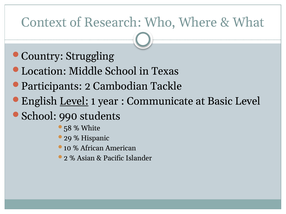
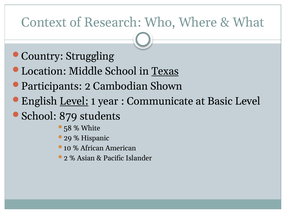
Texas underline: none -> present
Tackle: Tackle -> Shown
990: 990 -> 879
